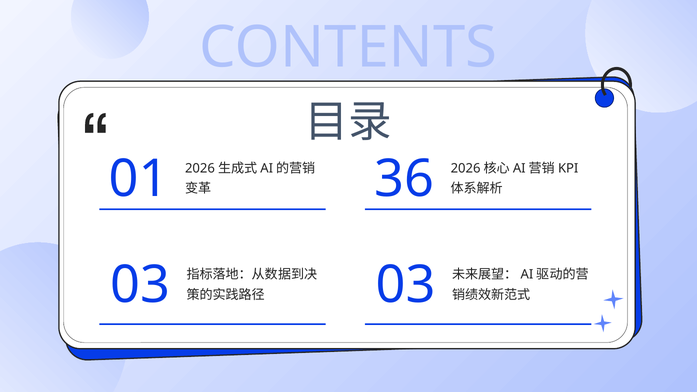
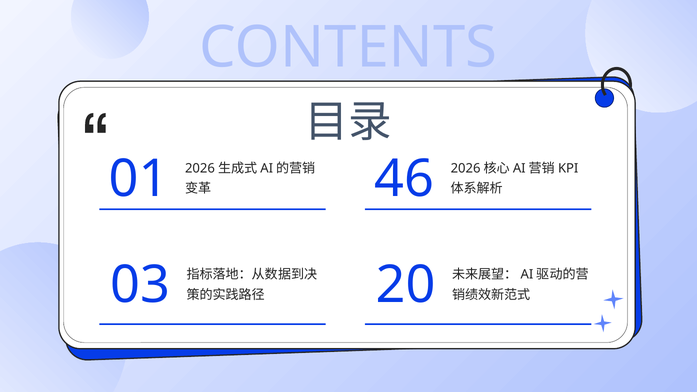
36: 36 -> 46
03 at (406, 285): 03 -> 20
